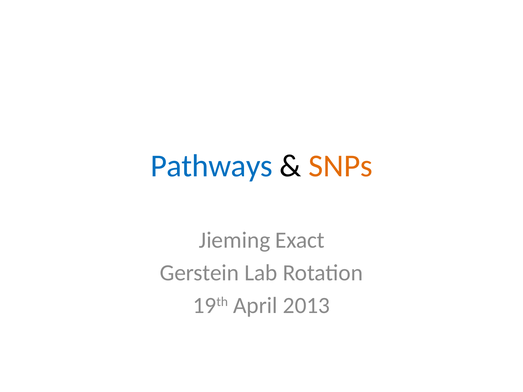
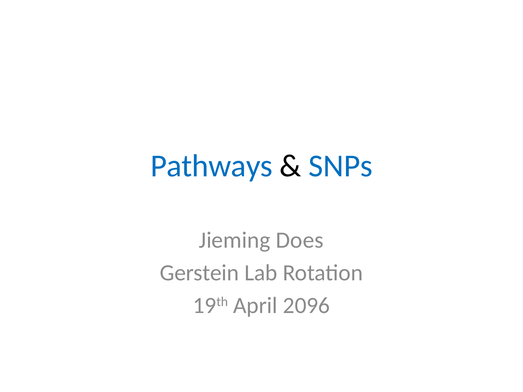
SNPs colour: orange -> blue
Exact: Exact -> Does
2013: 2013 -> 2096
